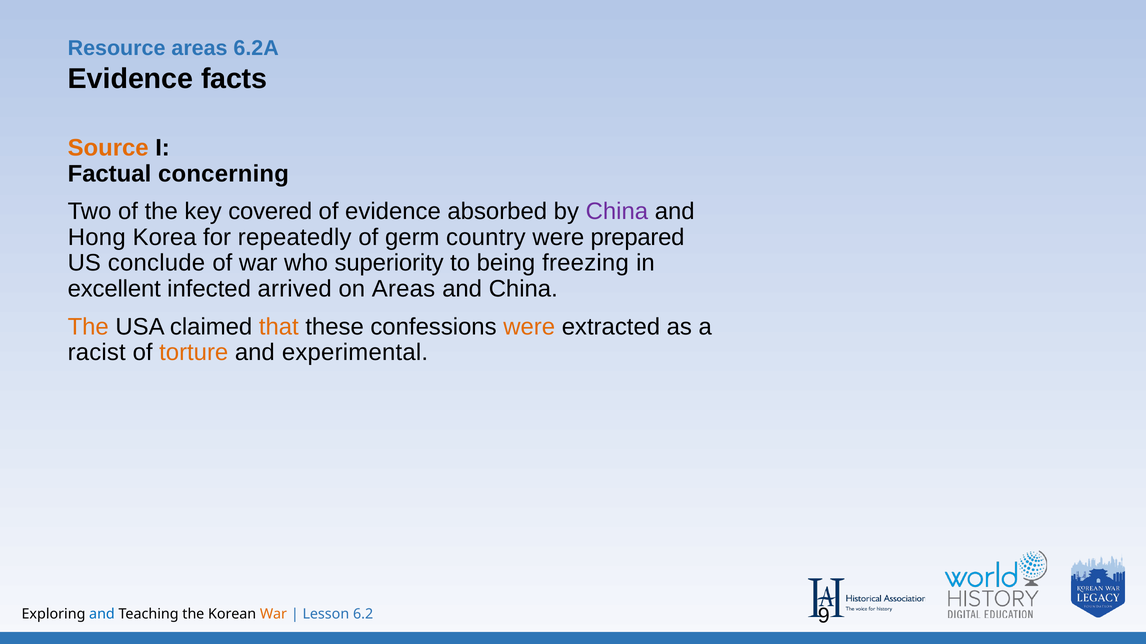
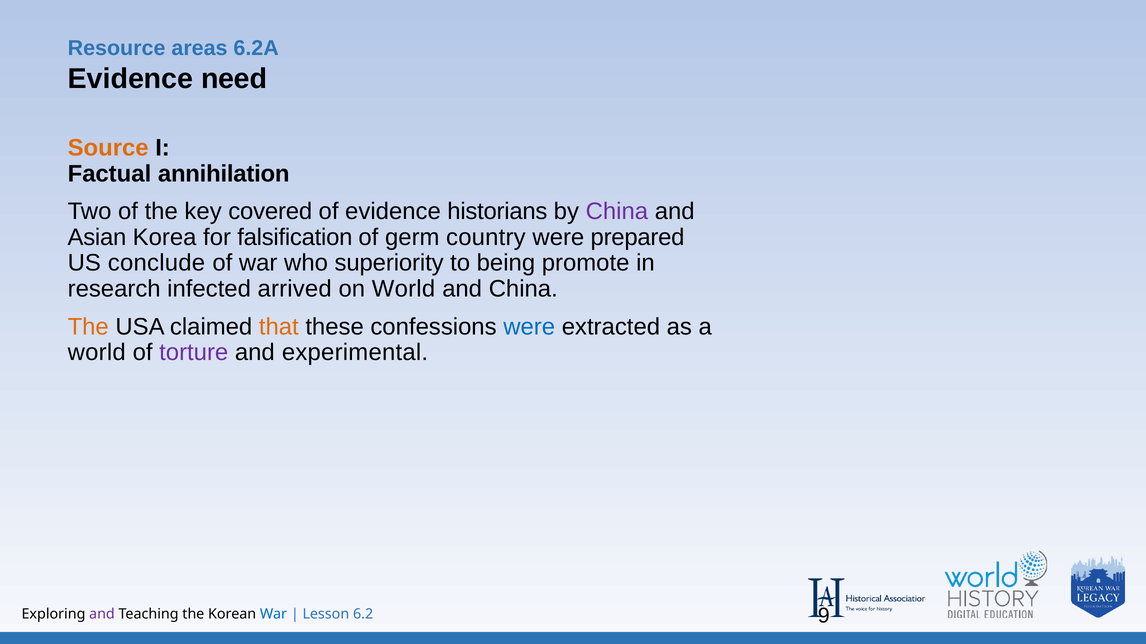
facts: facts -> need
concerning: concerning -> annihilation
absorbed: absorbed -> historians
Hong: Hong -> Asian
repeatedly: repeatedly -> falsification
freezing: freezing -> promote
excellent: excellent -> research
on Areas: Areas -> World
were at (529, 327) colour: orange -> blue
racist at (97, 353): racist -> world
torture colour: orange -> purple
and at (102, 615) colour: blue -> purple
War at (273, 615) colour: orange -> blue
